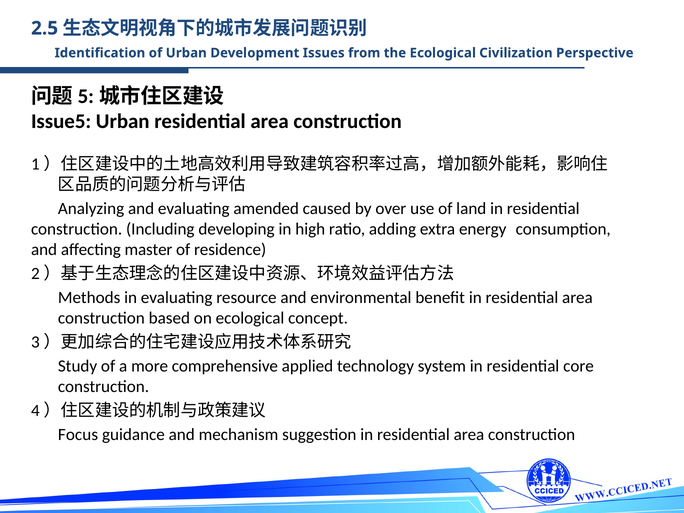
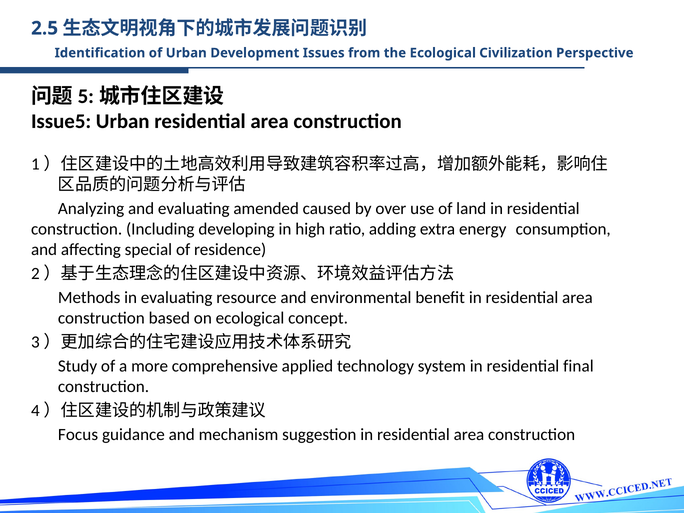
master: master -> special
core: core -> final
